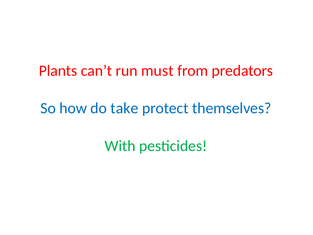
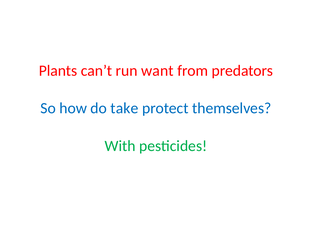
must: must -> want
